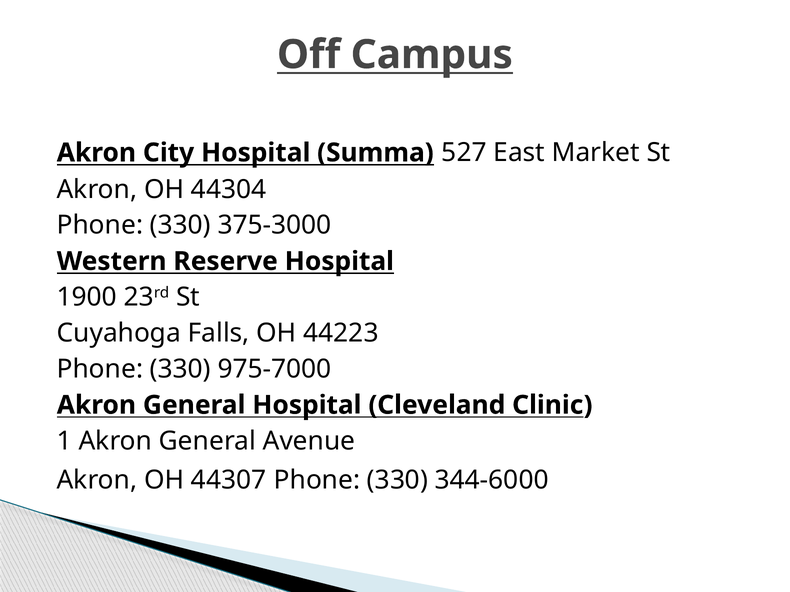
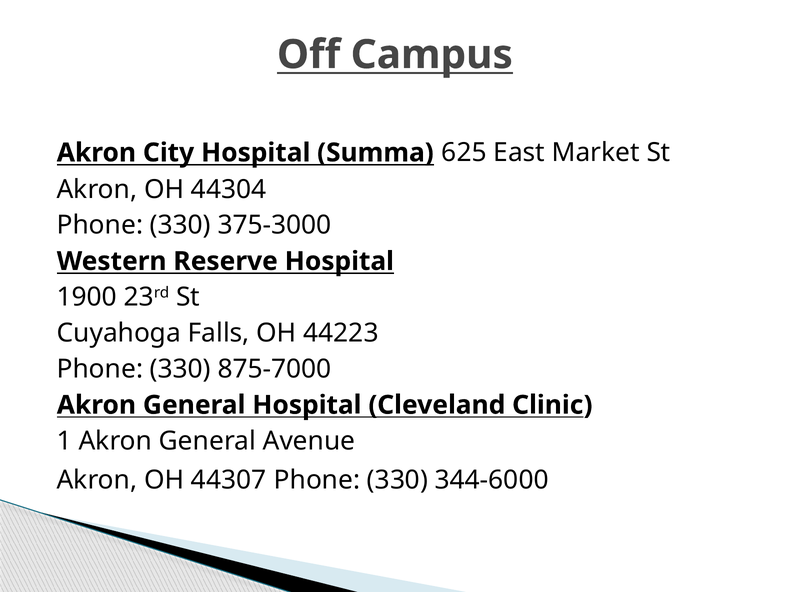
527: 527 -> 625
975-7000: 975-7000 -> 875-7000
